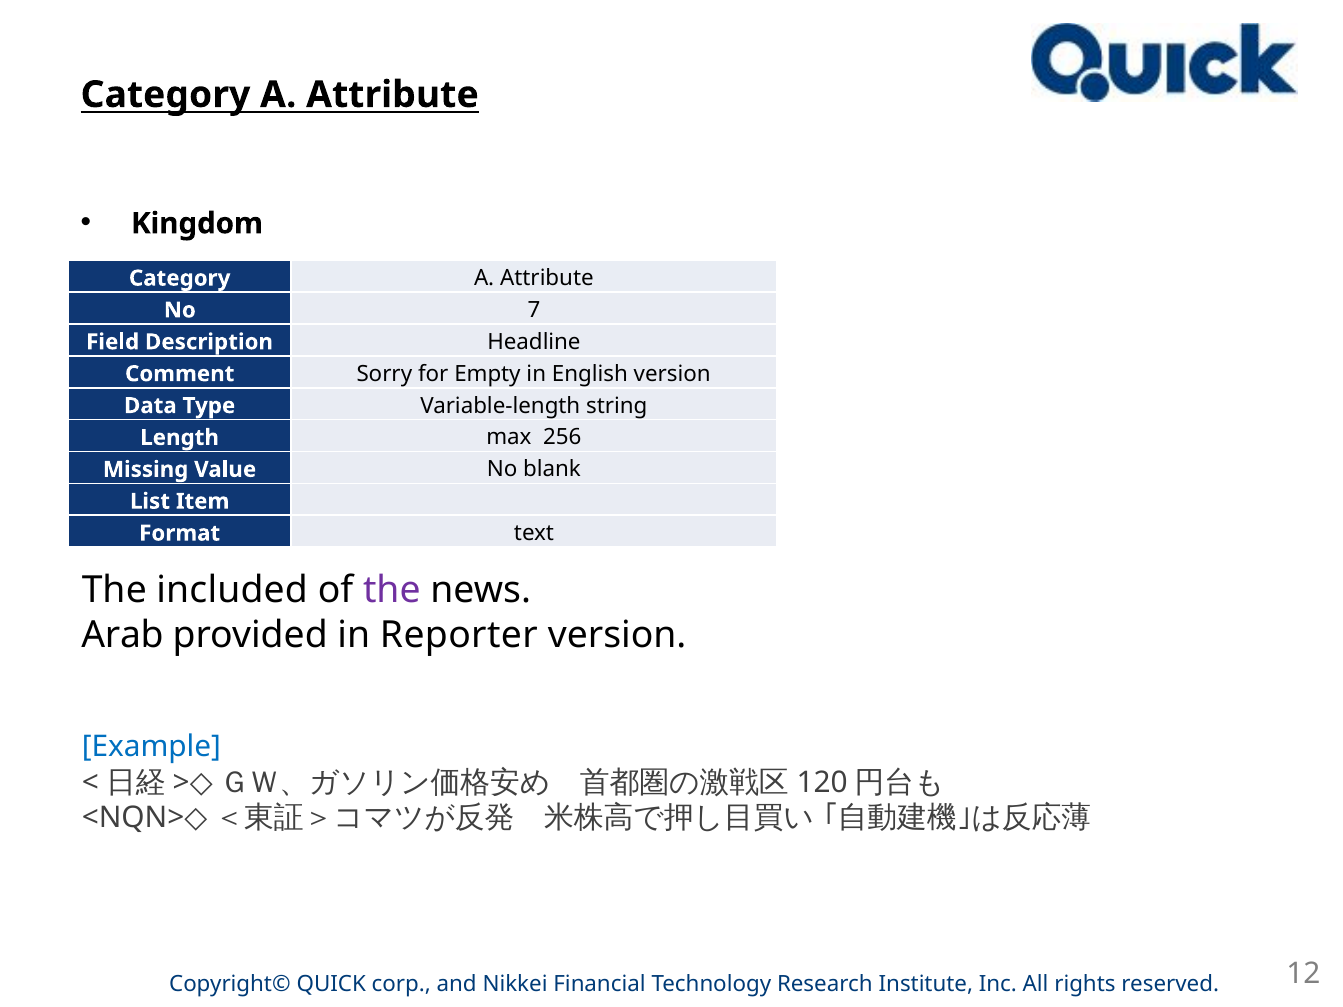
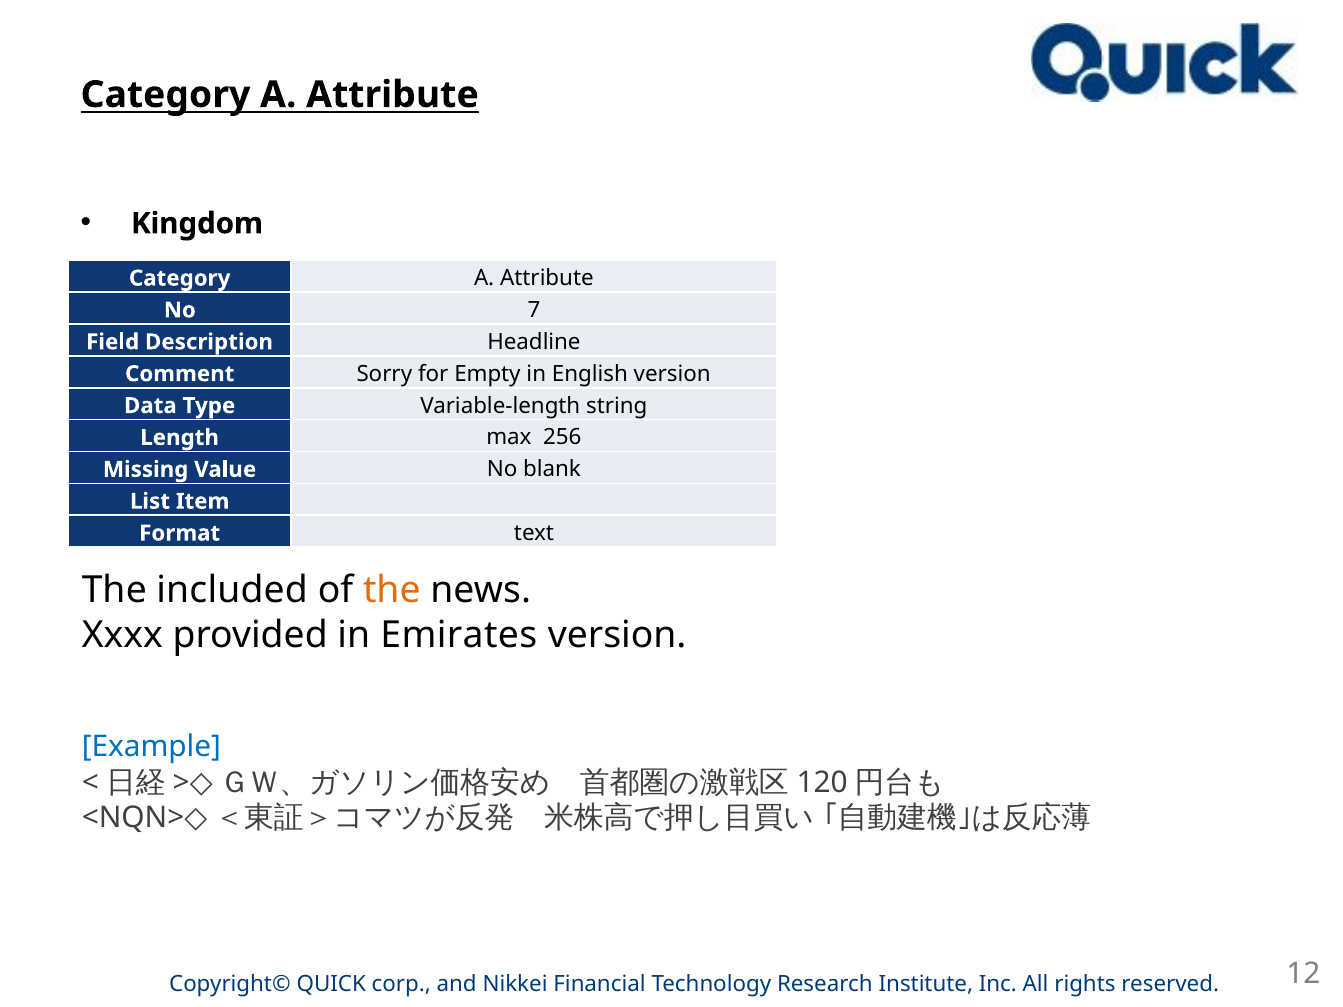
the at (392, 591) colour: purple -> orange
Arab: Arab -> Xxxx
Reporter: Reporter -> Emirates
